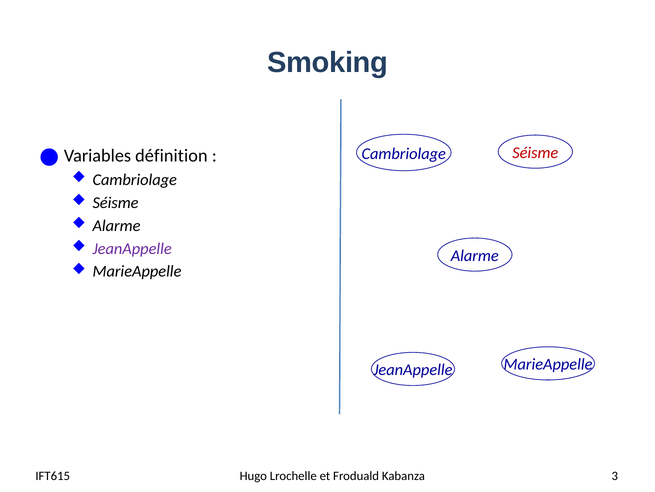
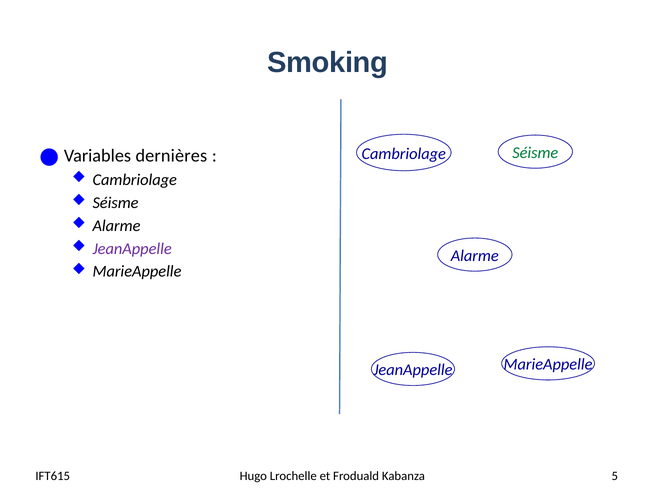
définition: définition -> dernières
Séisme at (535, 153) colour: red -> green
3: 3 -> 5
